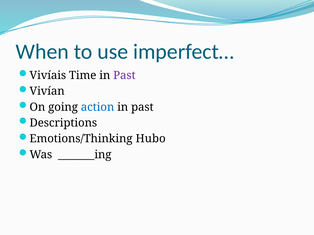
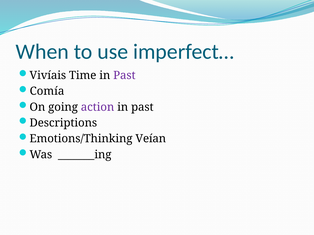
Vivían: Vivían -> Comía
action colour: blue -> purple
Hubo: Hubo -> Veían
